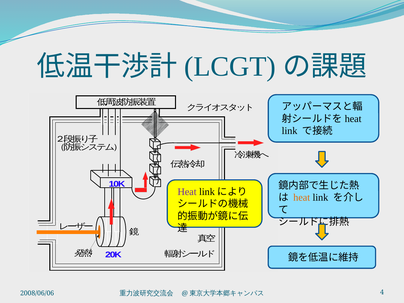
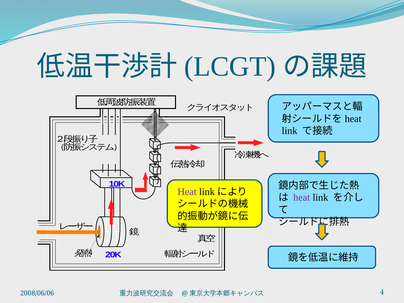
heat at (302, 198) colour: orange -> purple
